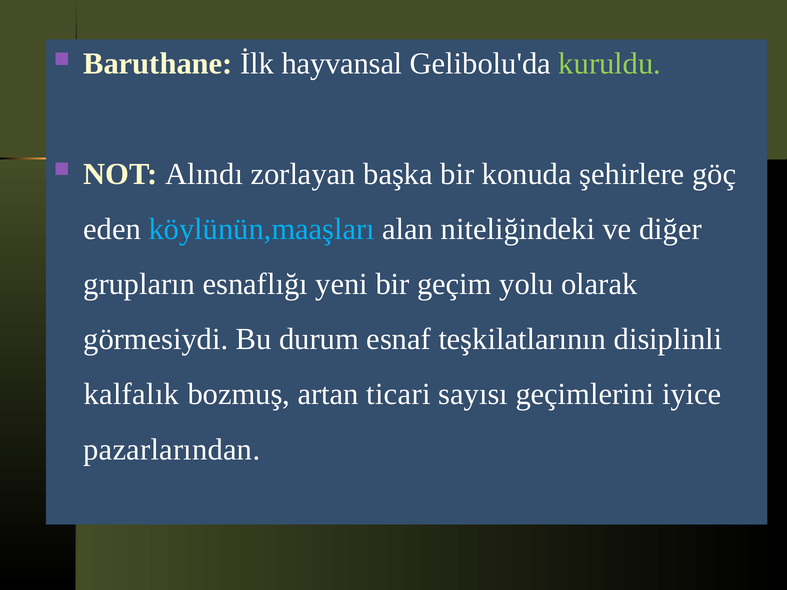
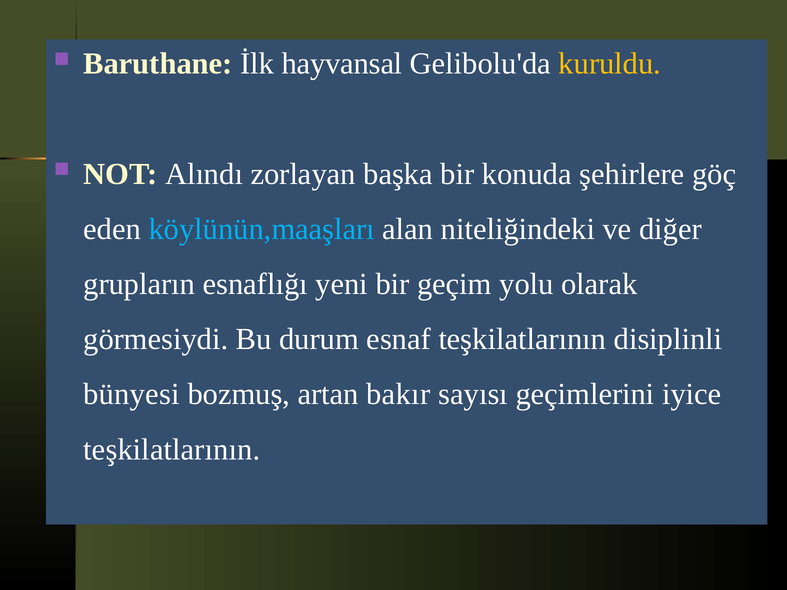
kuruldu colour: light green -> yellow
kalfalık: kalfalık -> bünyesi
ticari: ticari -> bakır
pazarlarından at (172, 450): pazarlarından -> teşkilatlarının
